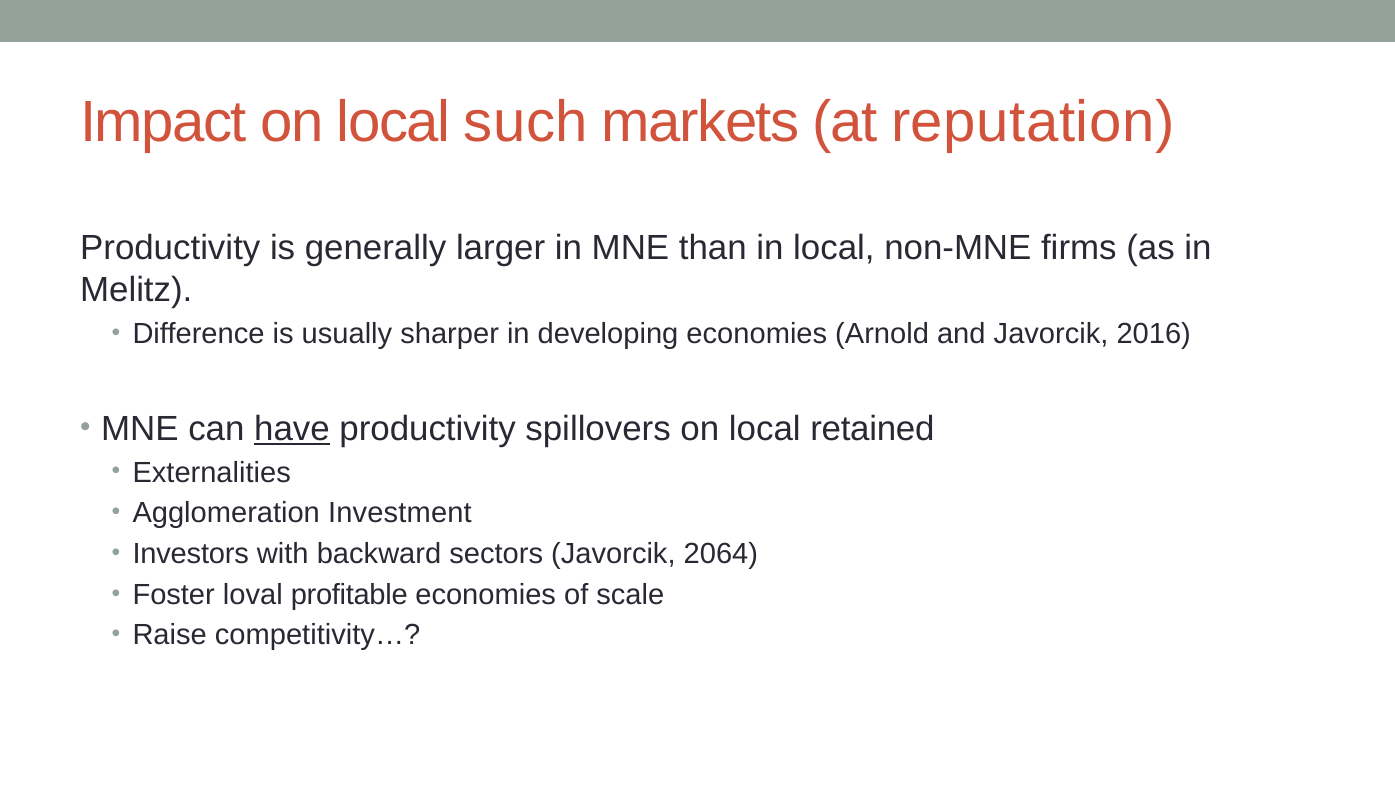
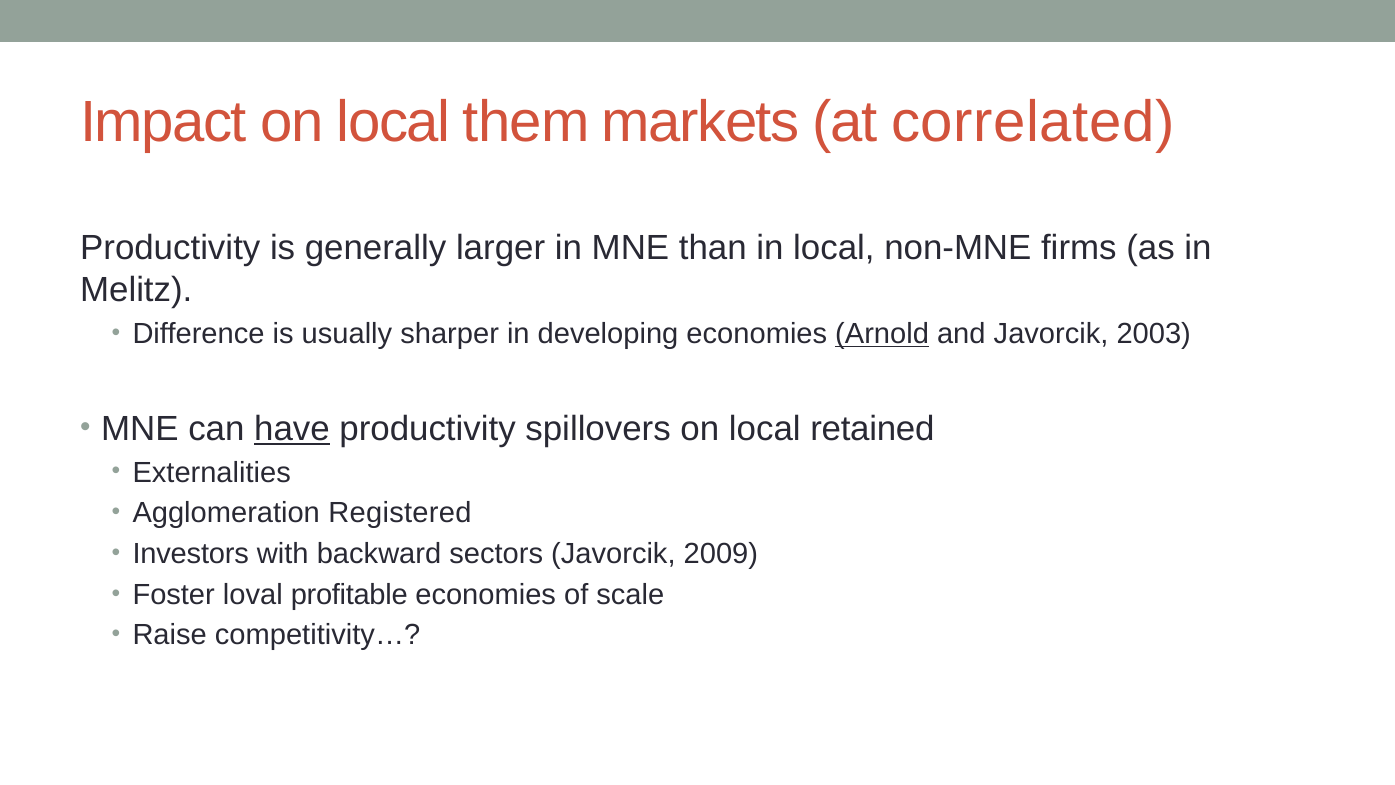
such: such -> them
reputation: reputation -> correlated
Arnold underline: none -> present
2016: 2016 -> 2003
Investment: Investment -> Registered
2064: 2064 -> 2009
